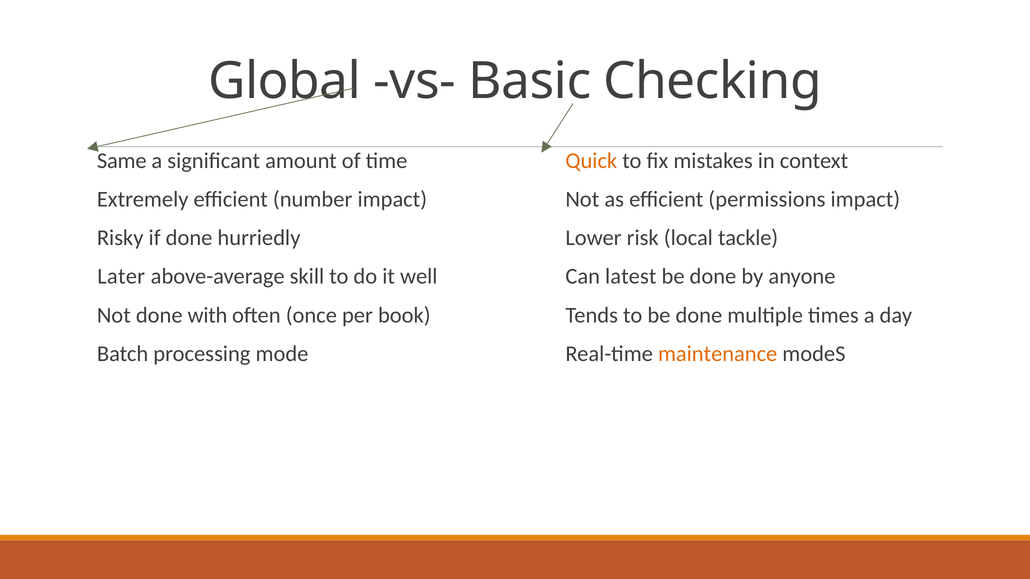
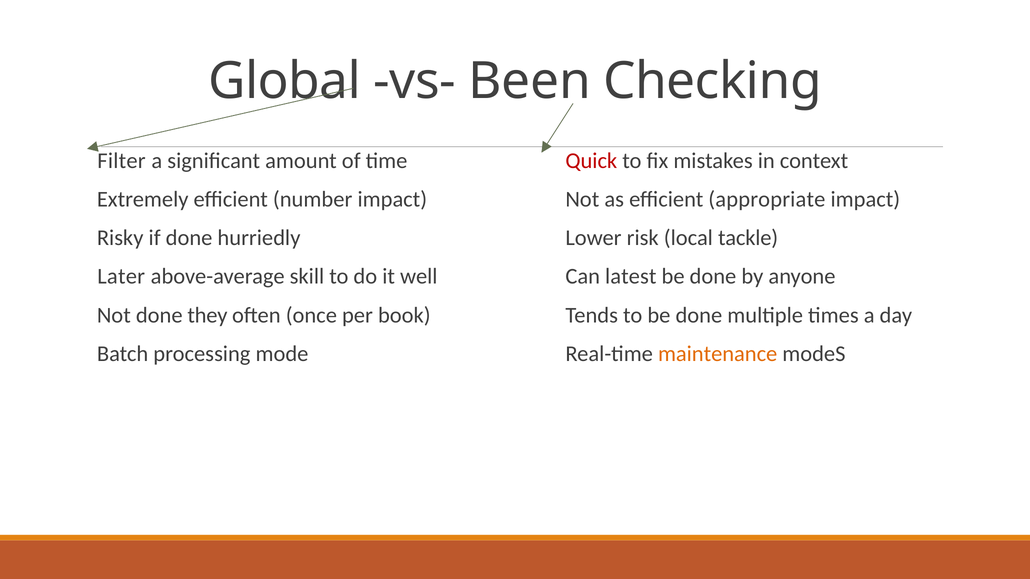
Basic: Basic -> Been
Same: Same -> Filter
Quick colour: orange -> red
permissions: permissions -> appropriate
with: with -> they
